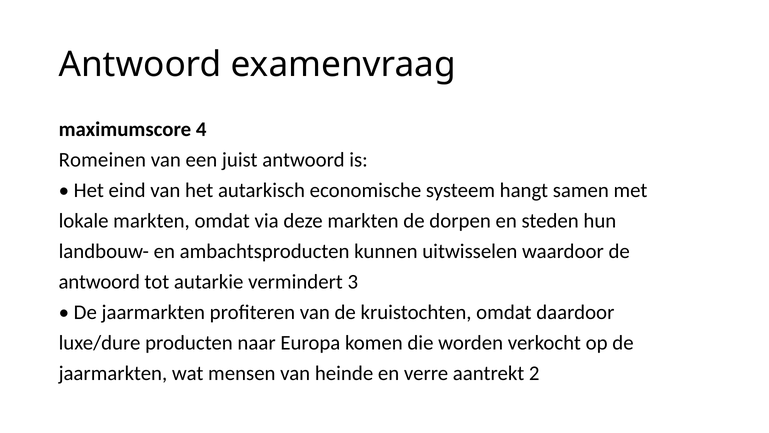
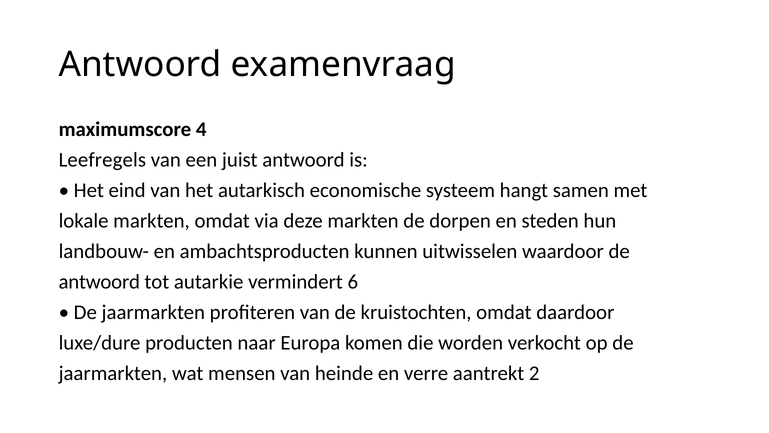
Romeinen: Romeinen -> Leefregels
3: 3 -> 6
